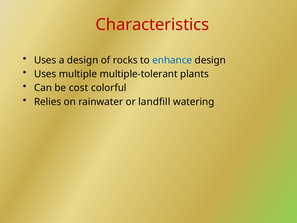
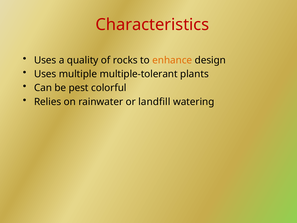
a design: design -> quality
enhance colour: blue -> orange
cost: cost -> pest
